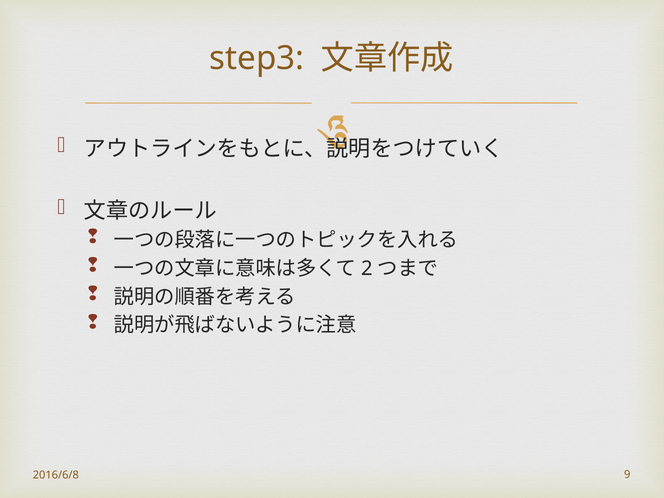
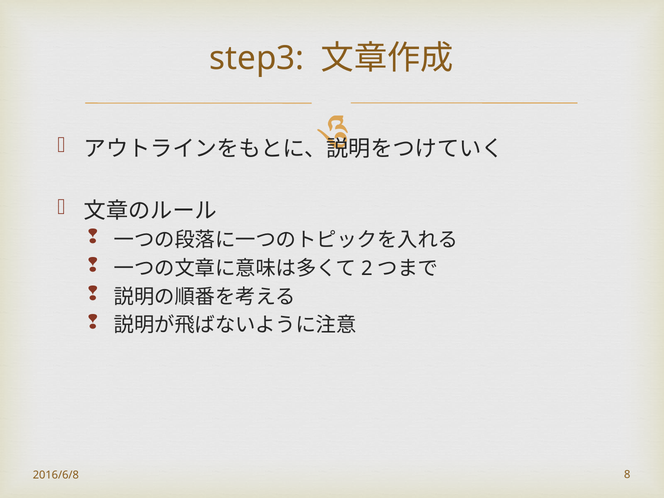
9: 9 -> 8
